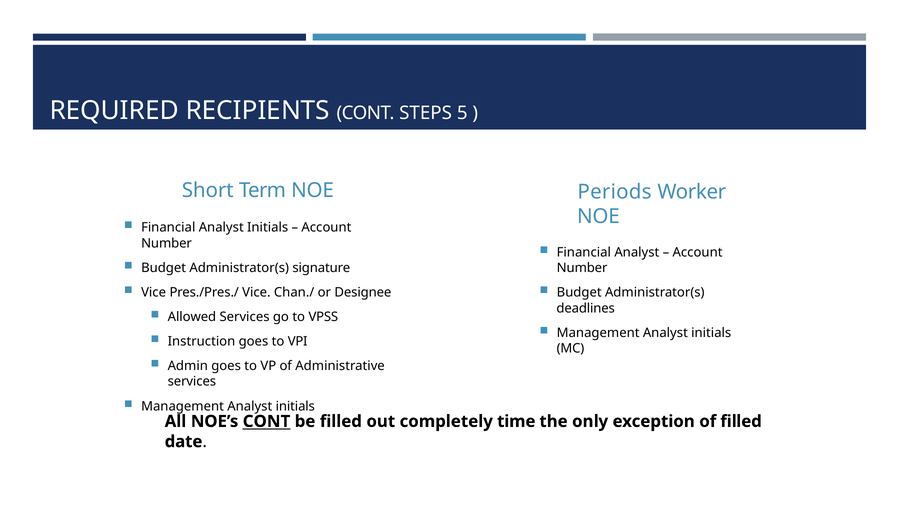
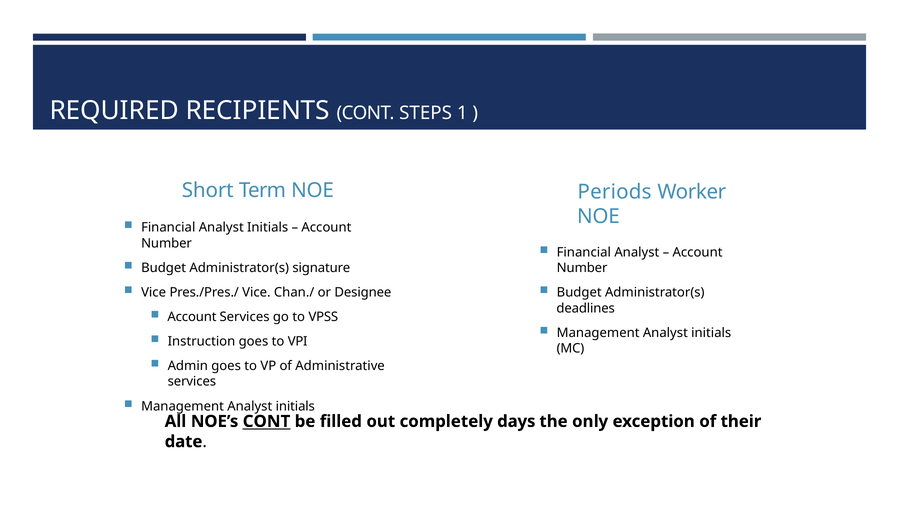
5: 5 -> 1
Allowed at (192, 317): Allowed -> Account
time: time -> days
of filled: filled -> their
